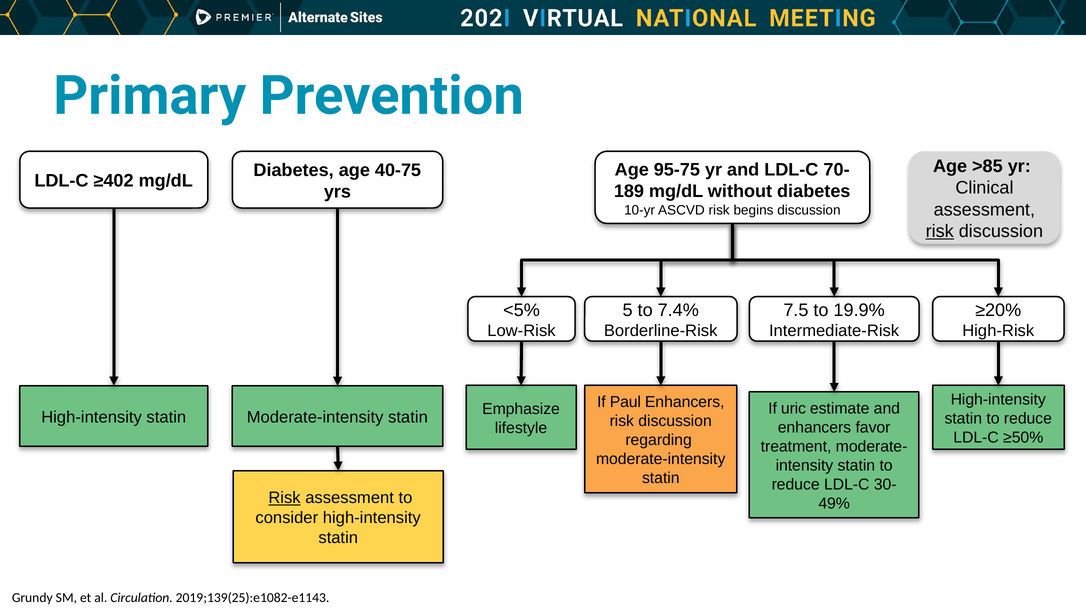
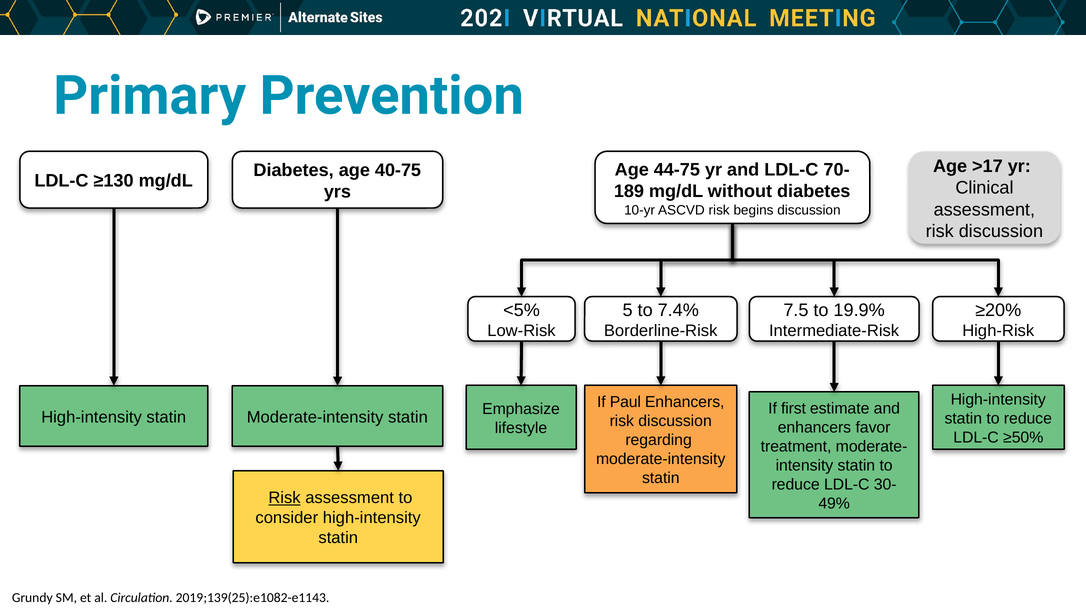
>85: >85 -> >17
95-75: 95-75 -> 44-75
≥402: ≥402 -> ≥130
risk at (940, 231) underline: present -> none
uric: uric -> first
